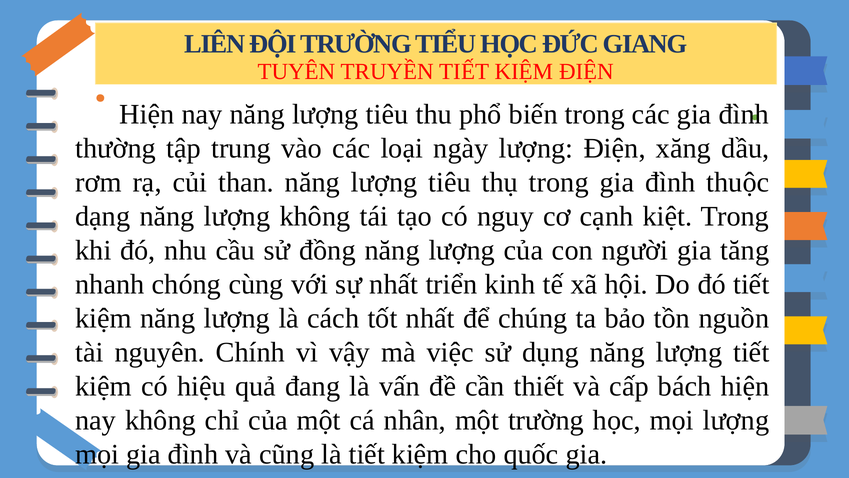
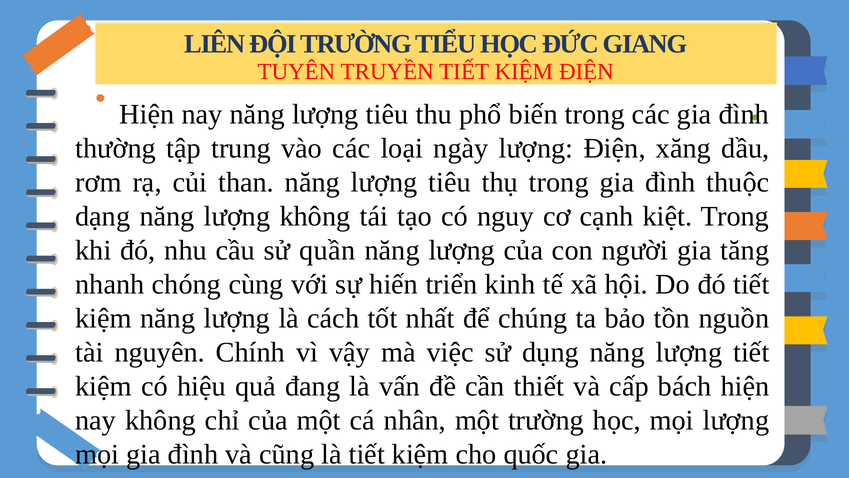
đồng: đồng -> quần
sự nhất: nhất -> hiến
